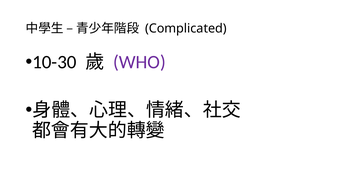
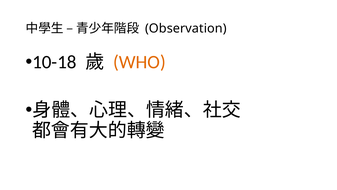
Complicated: Complicated -> Observation
10-30: 10-30 -> 10-18
WHO colour: purple -> orange
